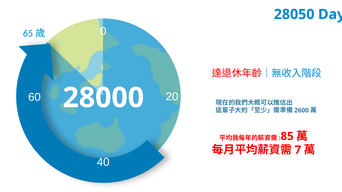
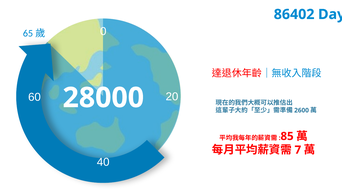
28050: 28050 -> 86402
